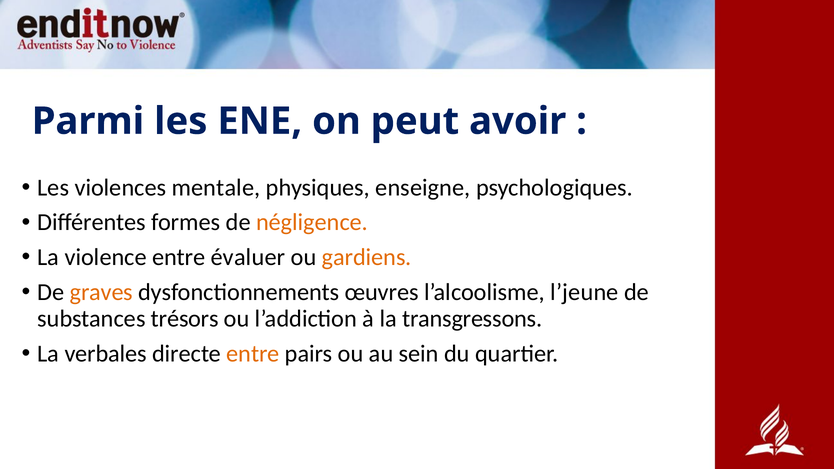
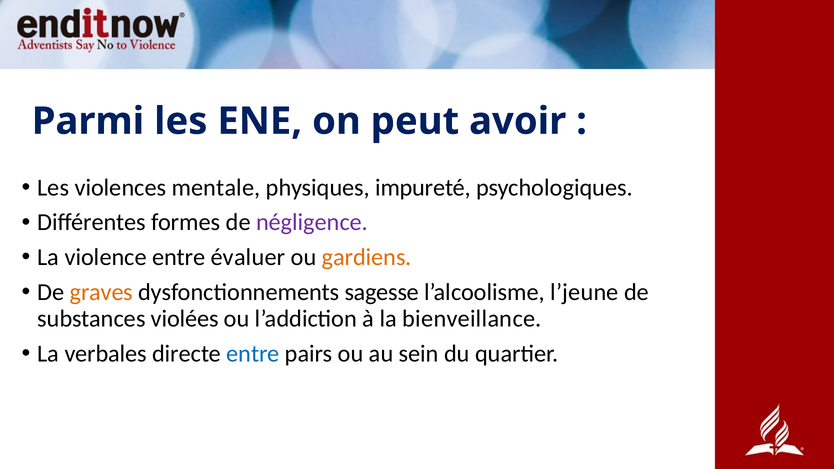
enseigne: enseigne -> impureté
négligence colour: orange -> purple
œuvres: œuvres -> sagesse
trésors: trésors -> violées
transgressons: transgressons -> bienveillance
entre at (253, 354) colour: orange -> blue
